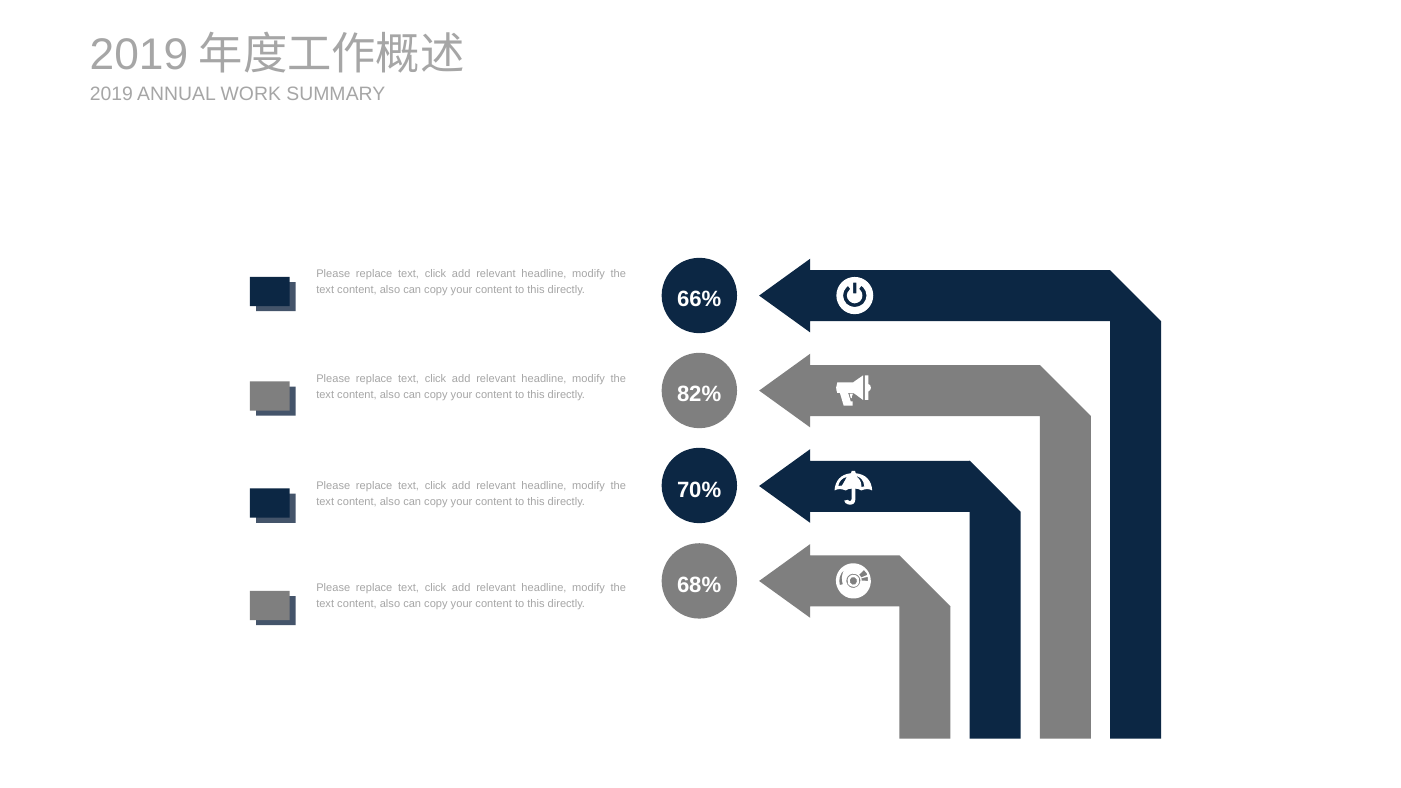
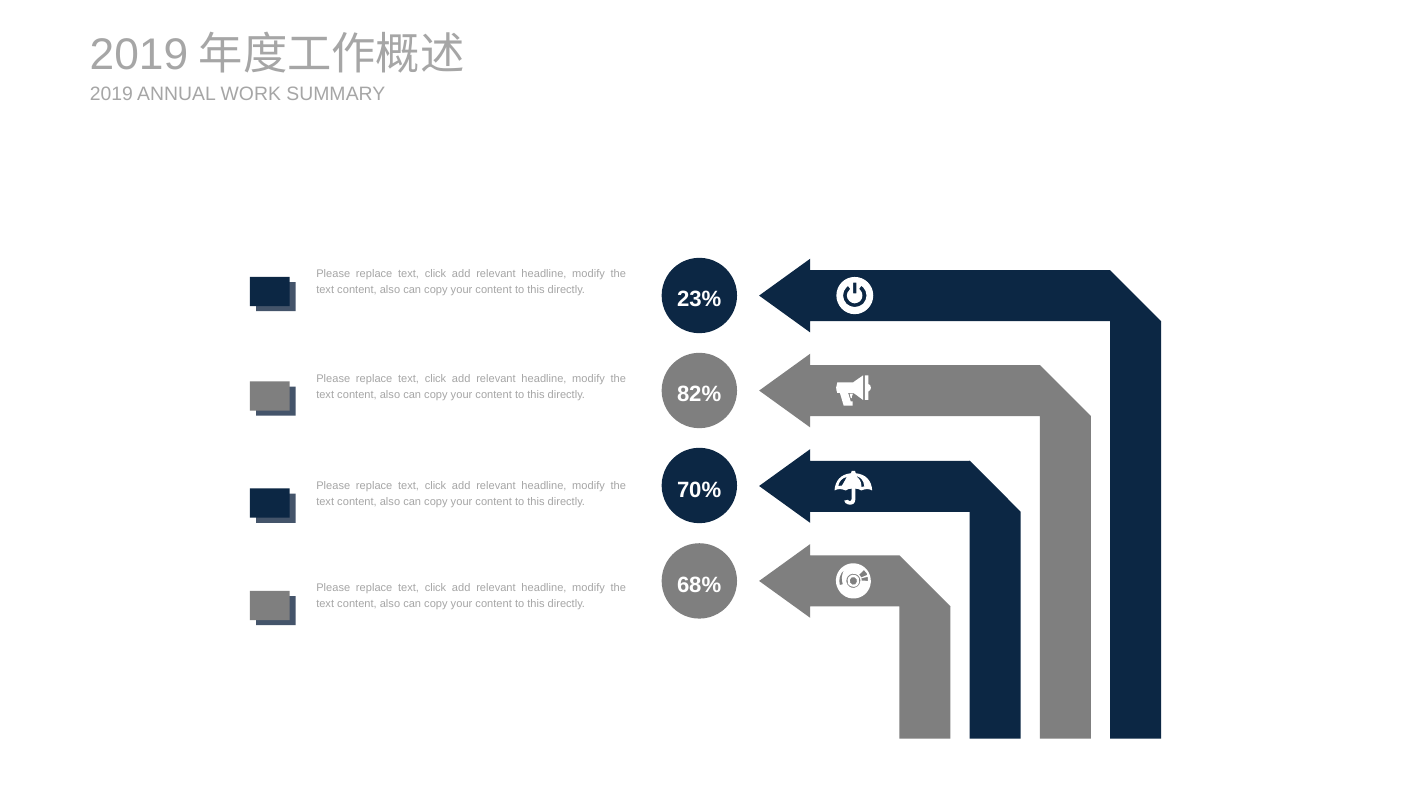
66%: 66% -> 23%
